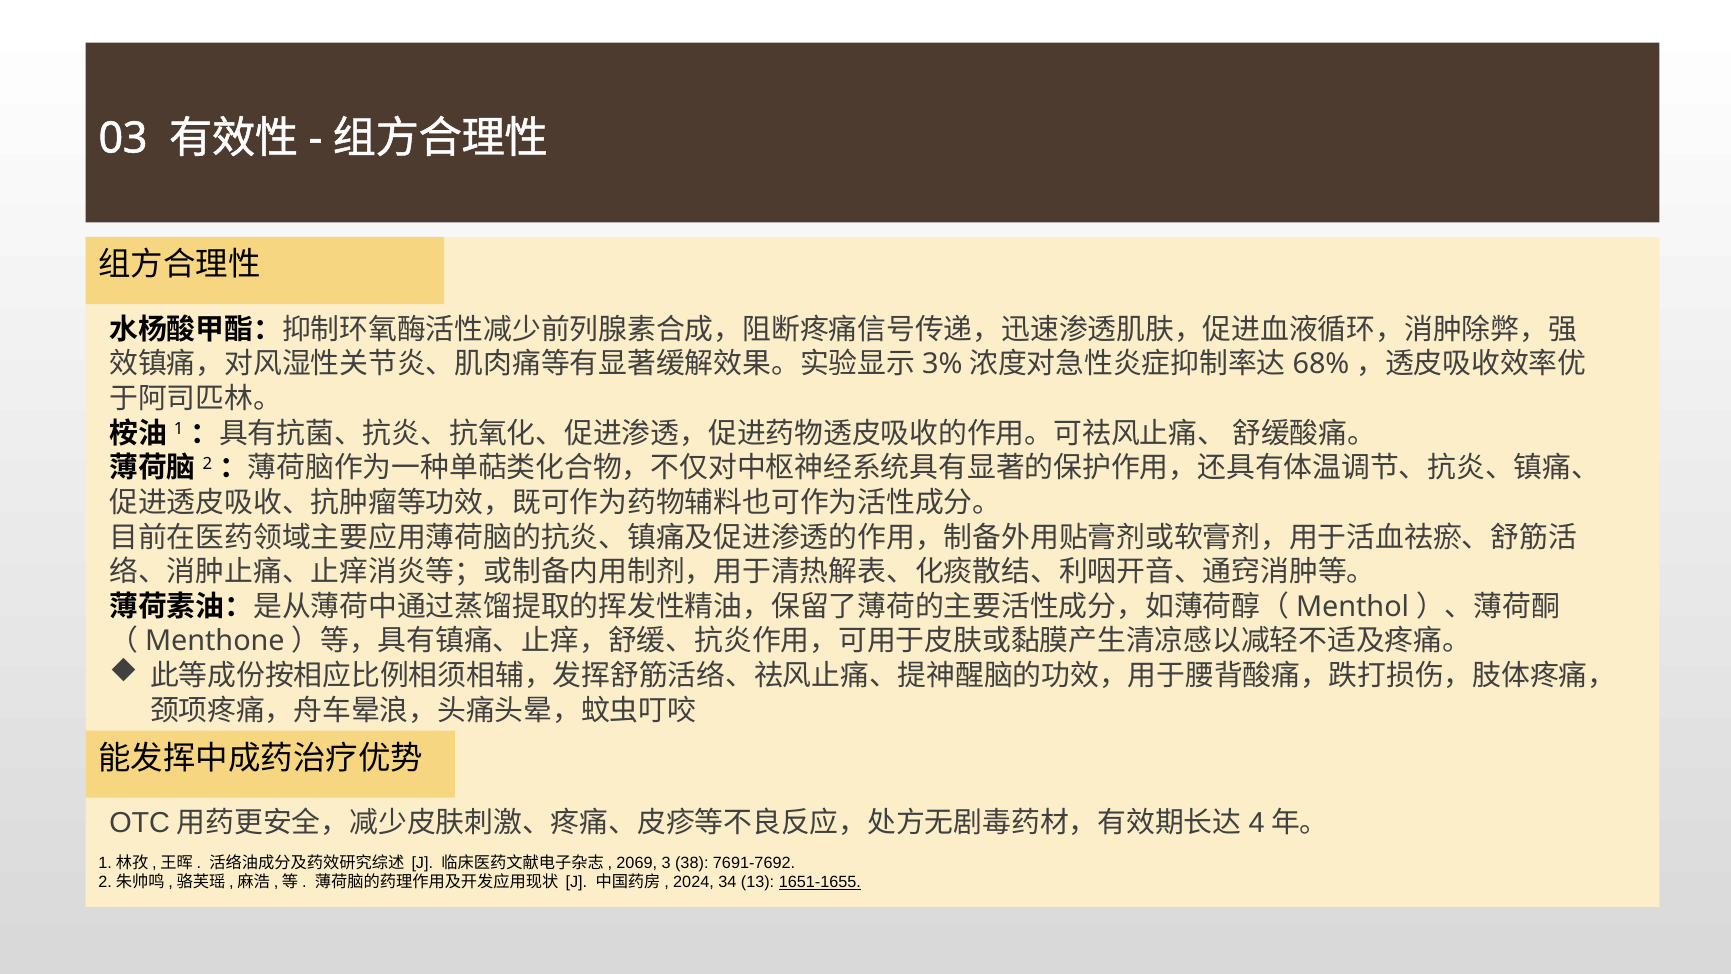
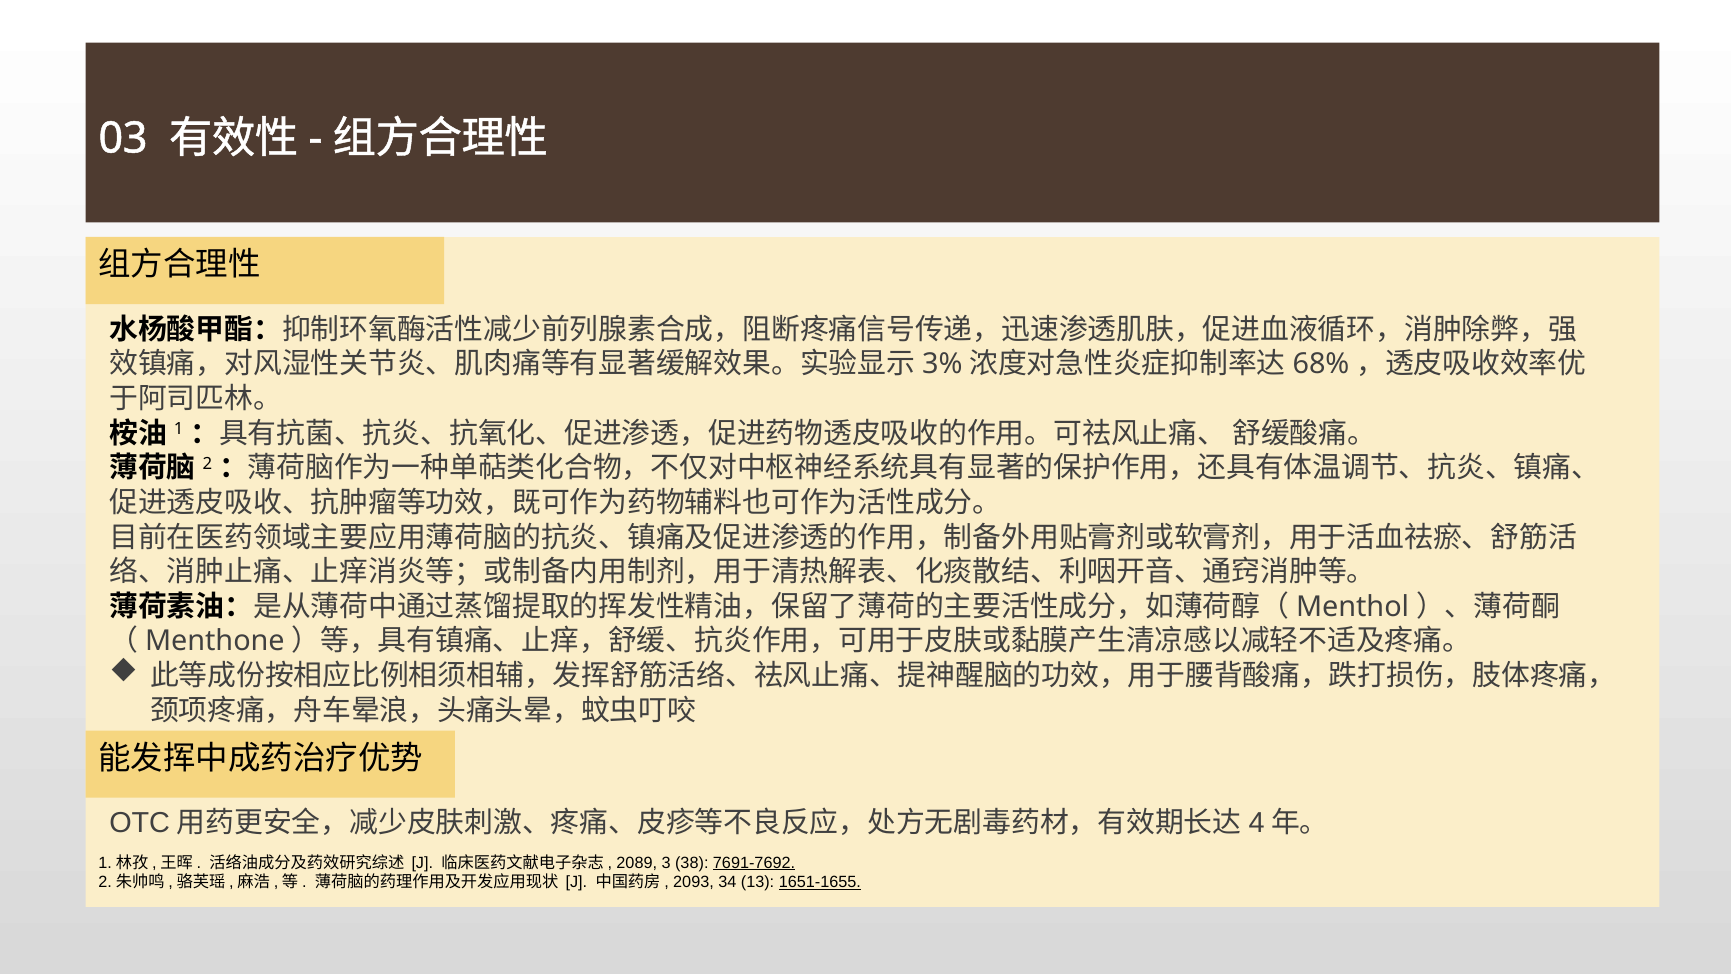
2069: 2069 -> 2089
7691-7692 underline: none -> present
2024: 2024 -> 2093
